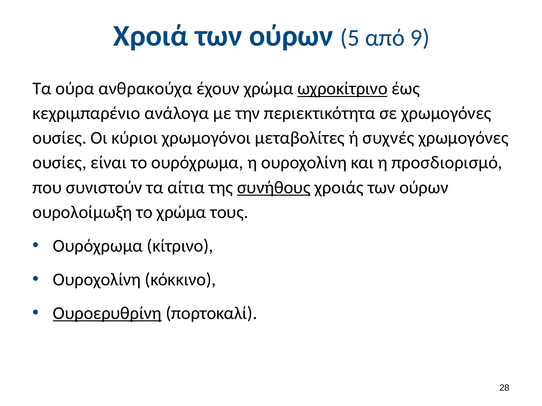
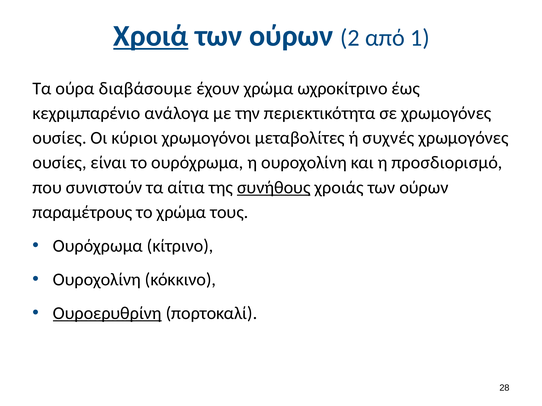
Χροιά underline: none -> present
5: 5 -> 2
9: 9 -> 1
ανθρακούχα: ανθρακούχα -> διαβάσουμε
ωχροκίτρινο underline: present -> none
ουρολοίμωξη: ουρολοίμωξη -> παραμέτρους
